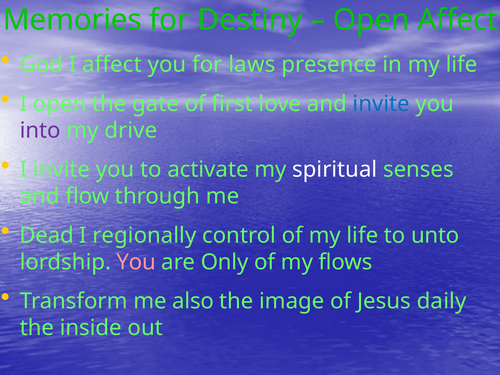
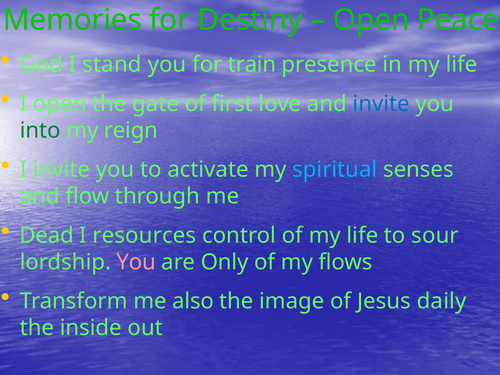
Open Affect: Affect -> Peace
I affect: affect -> stand
laws: laws -> train
into colour: purple -> green
drive: drive -> reign
spiritual colour: white -> light blue
regionally: regionally -> resources
unto: unto -> sour
